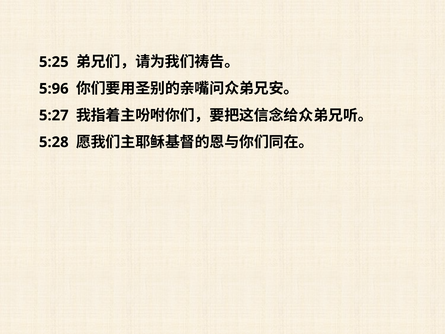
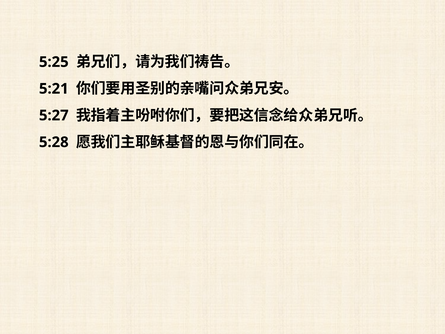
5:96: 5:96 -> 5:21
